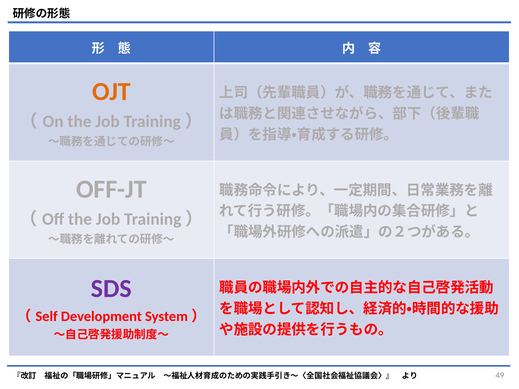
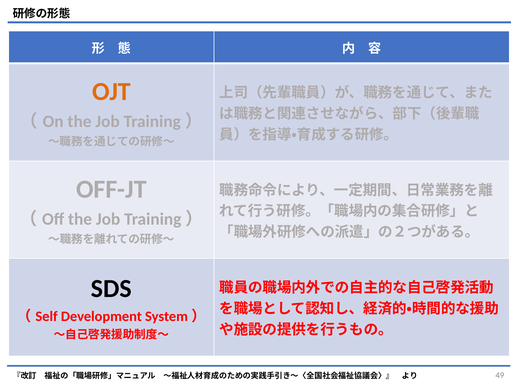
SDS colour: purple -> black
